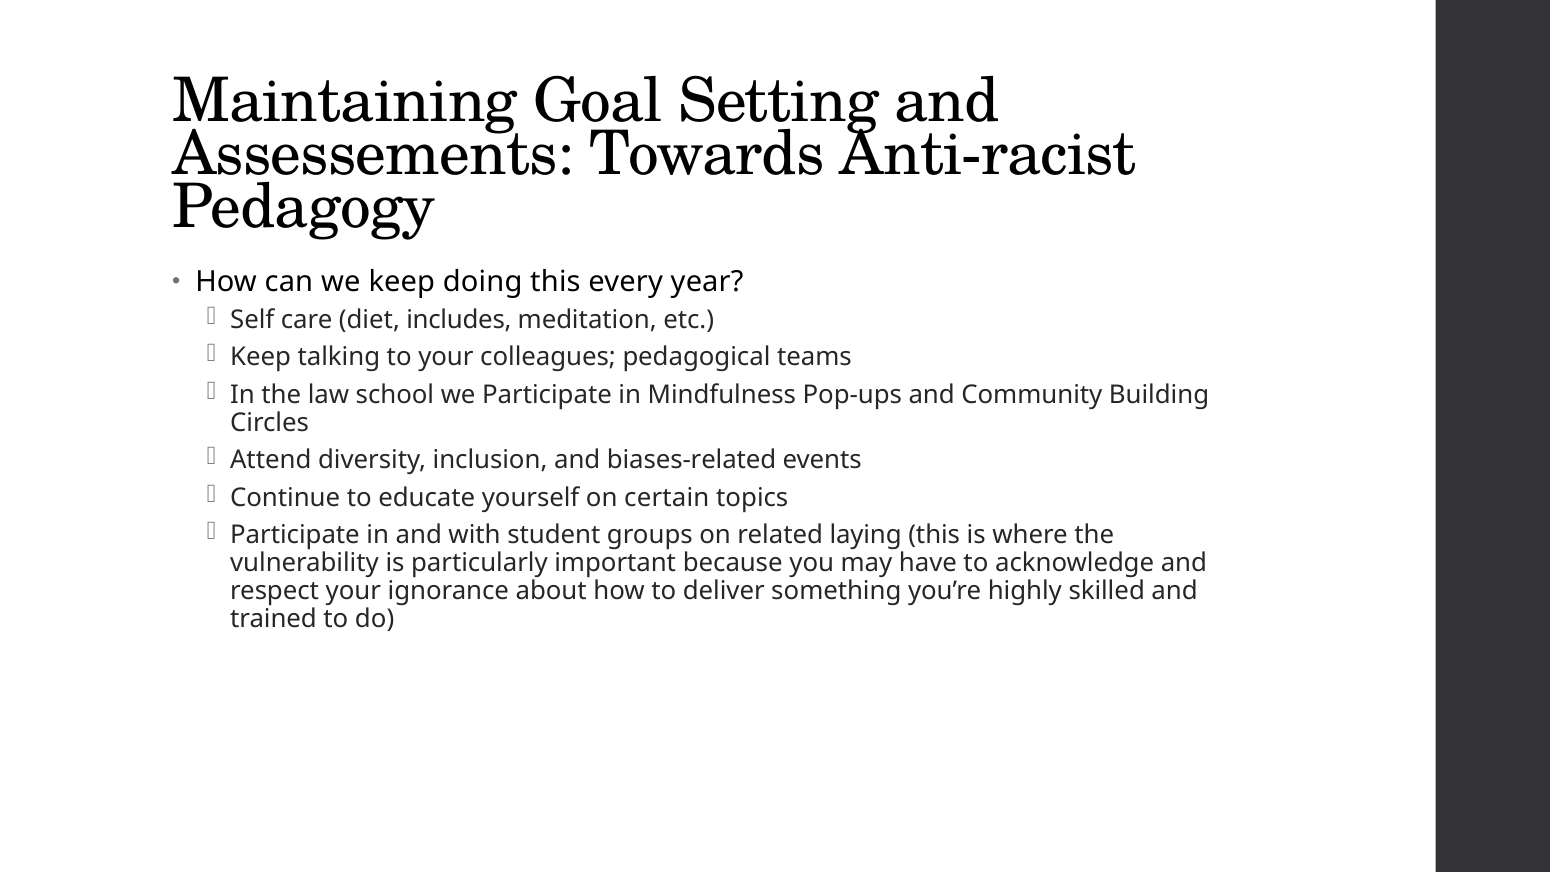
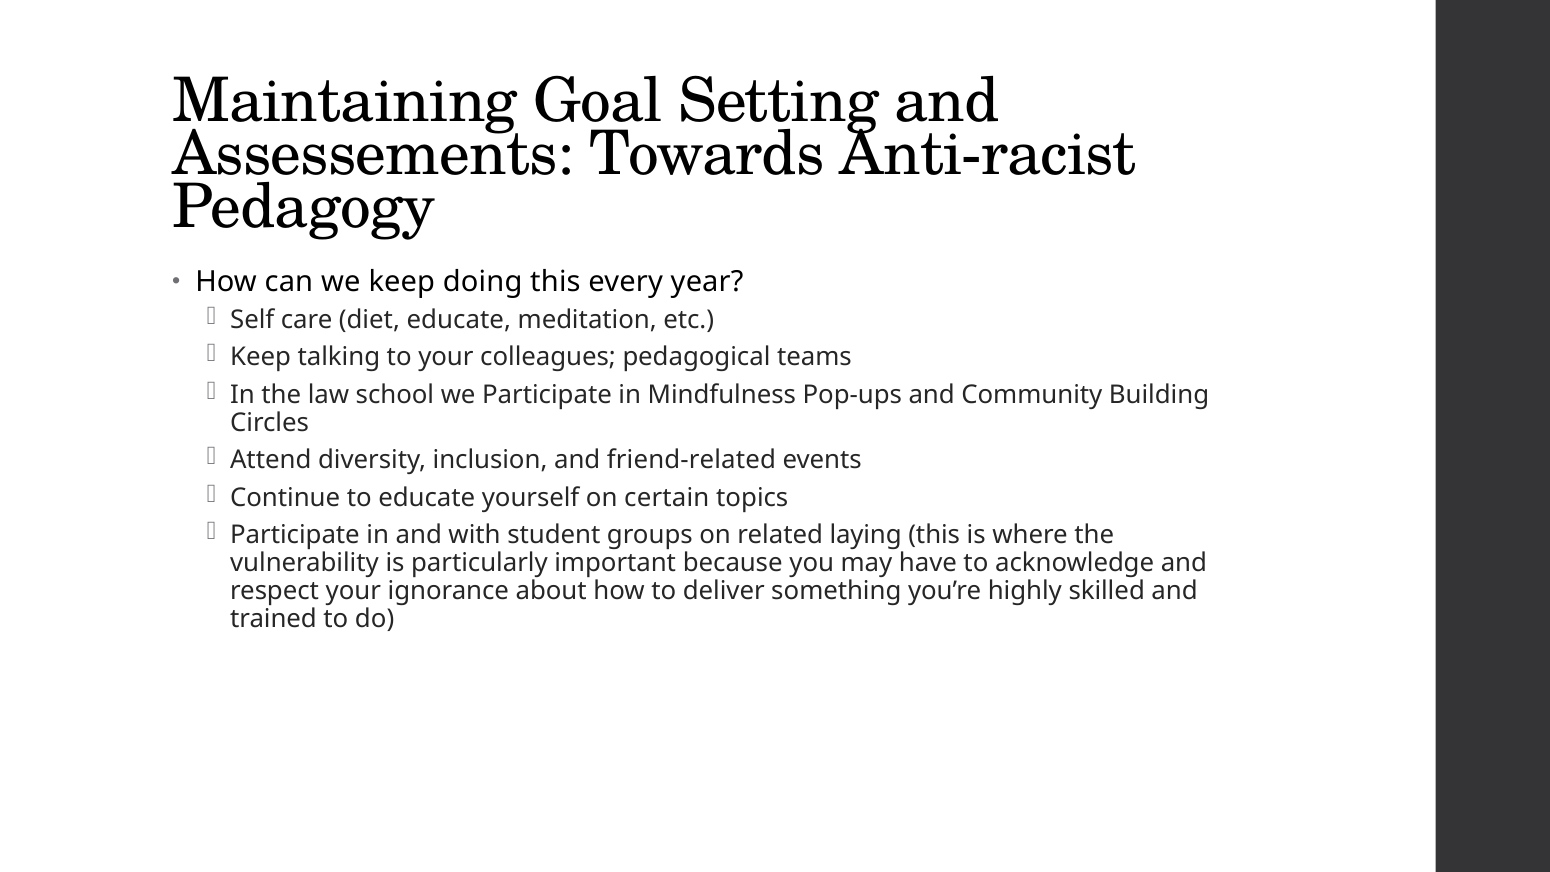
diet includes: includes -> educate
biases-related: biases-related -> friend-related
